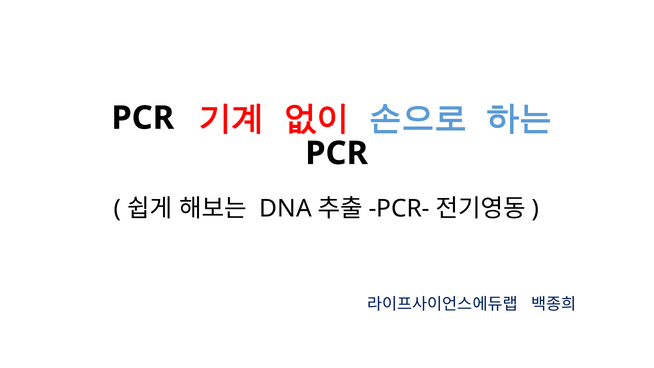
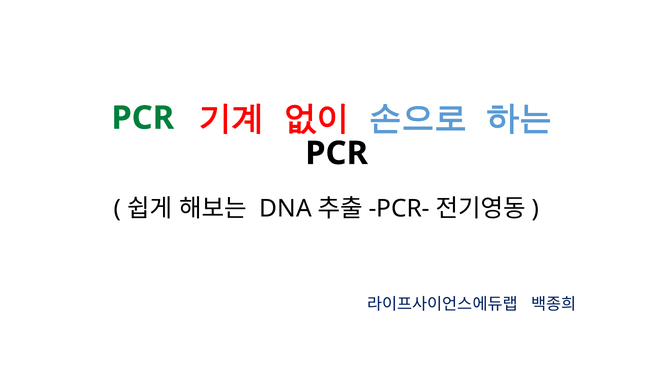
PCR at (143, 118) colour: black -> green
